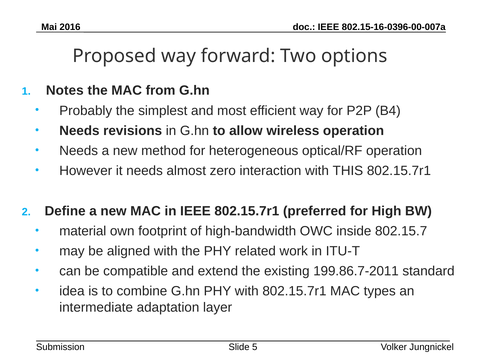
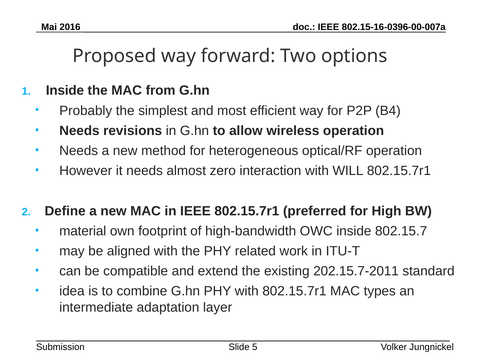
Notes at (65, 91): Notes -> Inside
THIS: THIS -> WILL
199.86.7-2011: 199.86.7-2011 -> 202.15.7-2011
